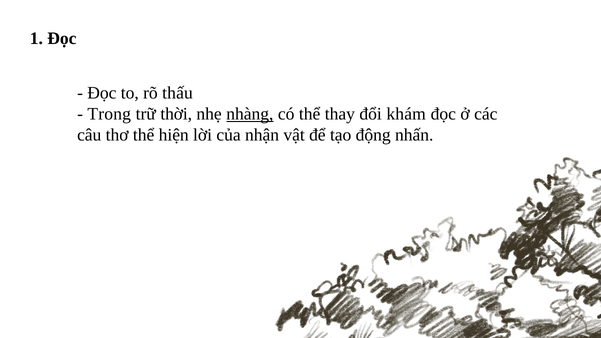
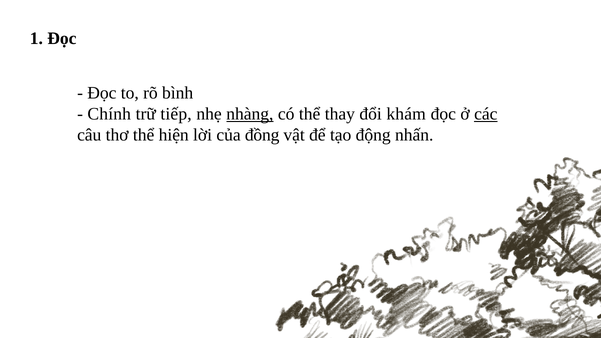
thấu: thấu -> bình
Trong: Trong -> Chính
thời: thời -> tiếp
các underline: none -> present
nhận: nhận -> đồng
